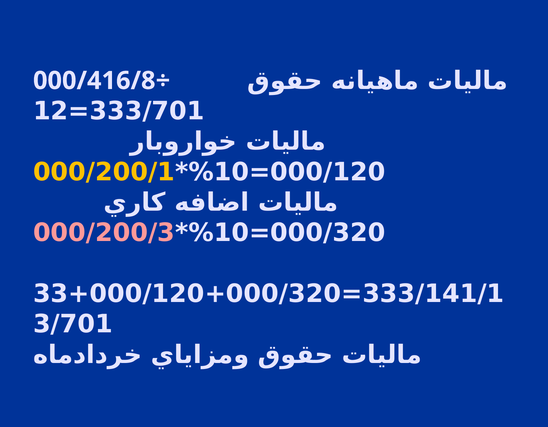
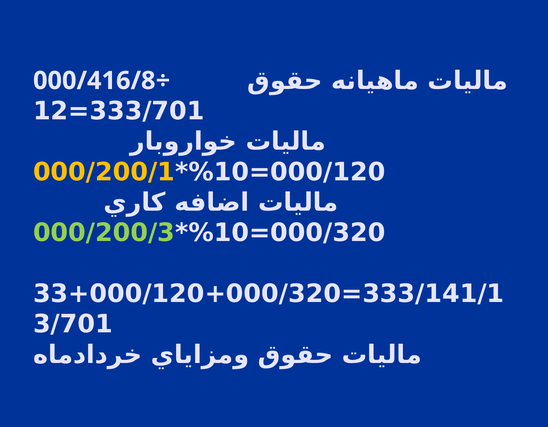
000/200/3 colour: pink -> light green
